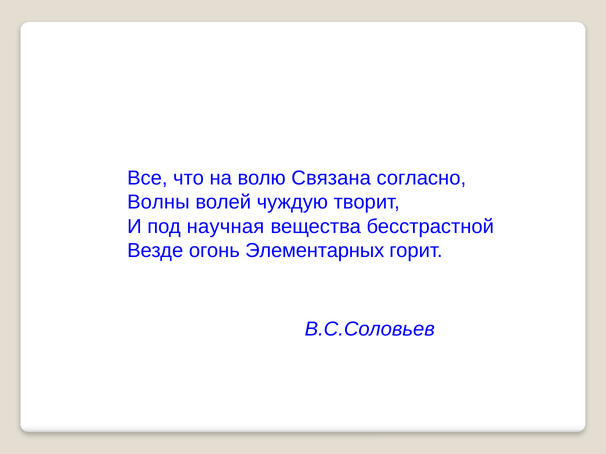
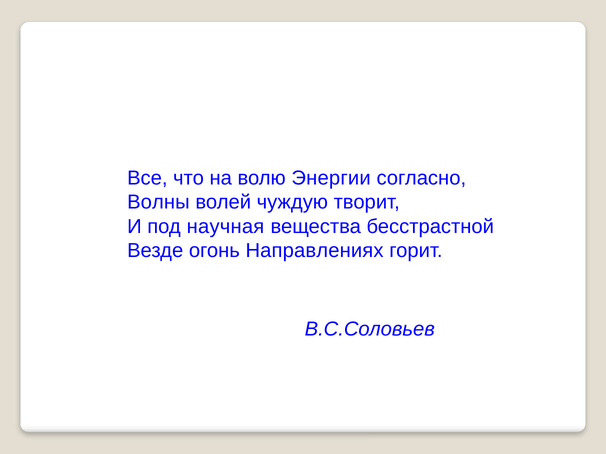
Связана: Связана -> Энергии
Элементарных: Элементарных -> Направлениях
